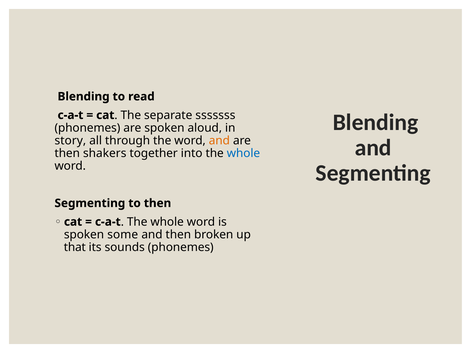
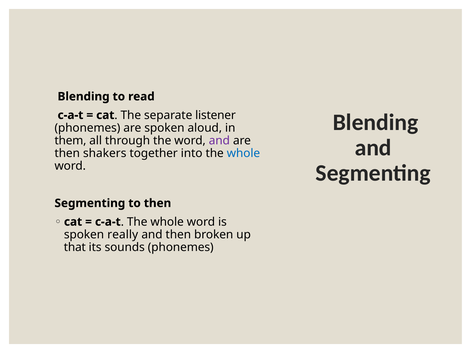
sssssss: sssssss -> listener
story: story -> them
and at (219, 141) colour: orange -> purple
some: some -> really
